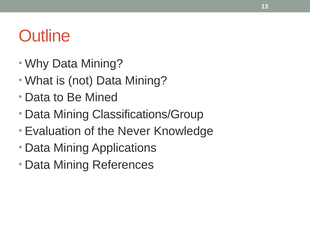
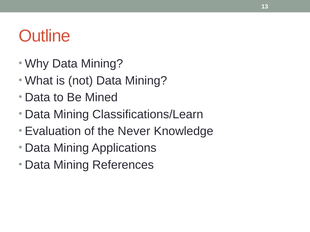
Classifications/Group: Classifications/Group -> Classifications/Learn
